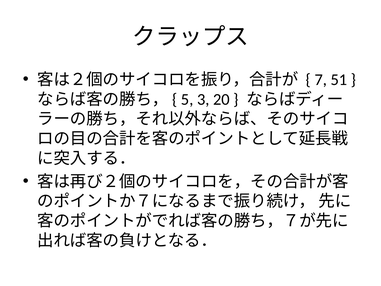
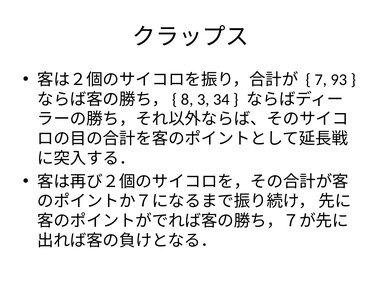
51: 51 -> 93
5: 5 -> 8
20: 20 -> 34
